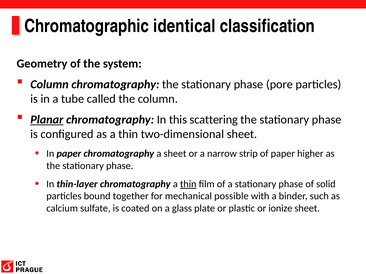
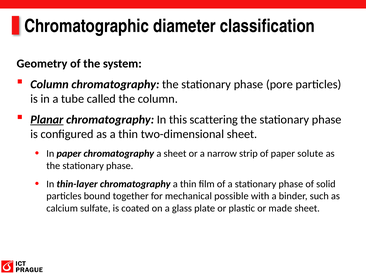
identical: identical -> diameter
higher: higher -> solute
thin at (188, 184) underline: present -> none
ionize: ionize -> made
